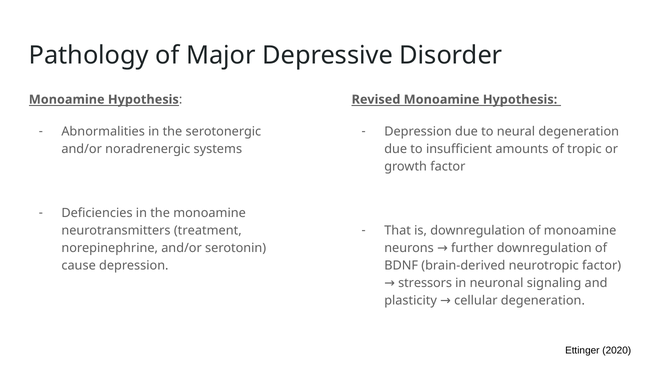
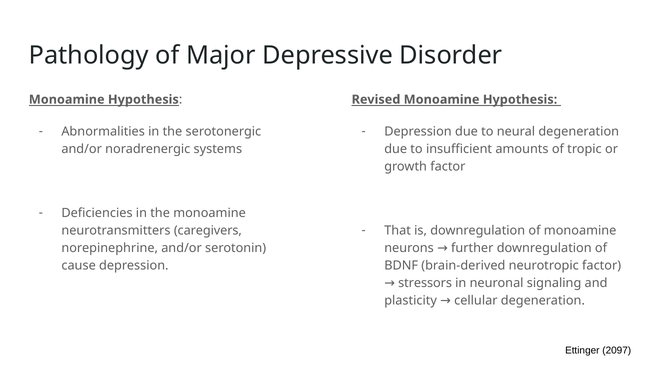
treatment: treatment -> caregivers
2020: 2020 -> 2097
